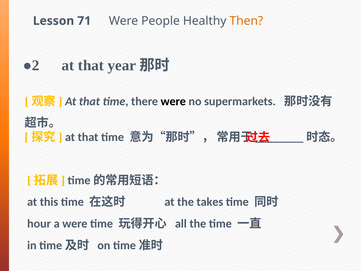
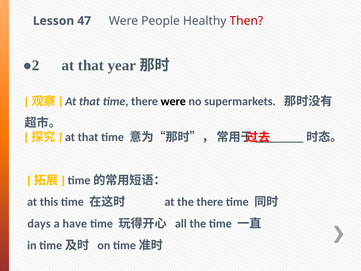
71: 71 -> 47
Then colour: orange -> red
the takes: takes -> there
hour: hour -> days
a were: were -> have
